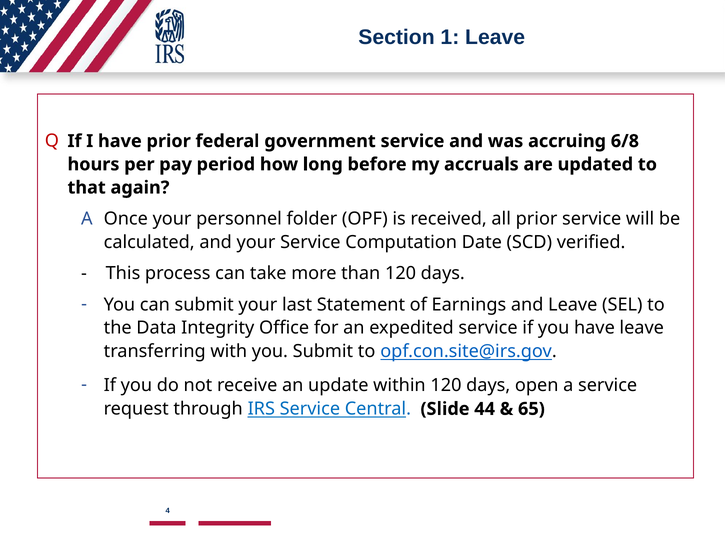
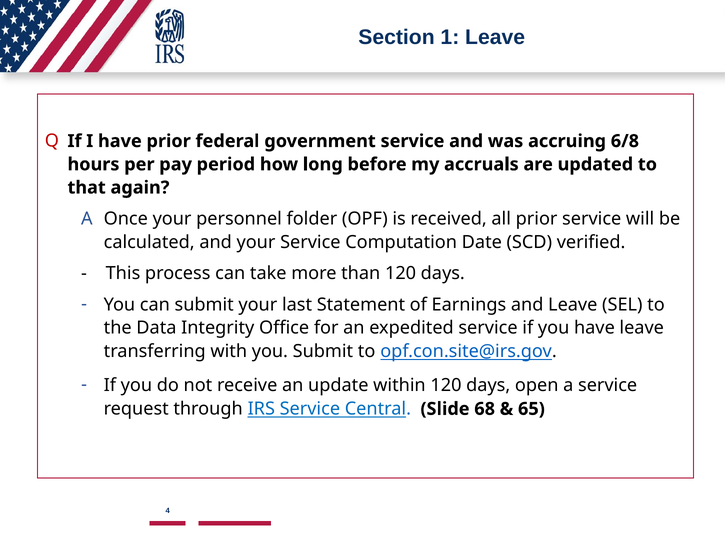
44: 44 -> 68
